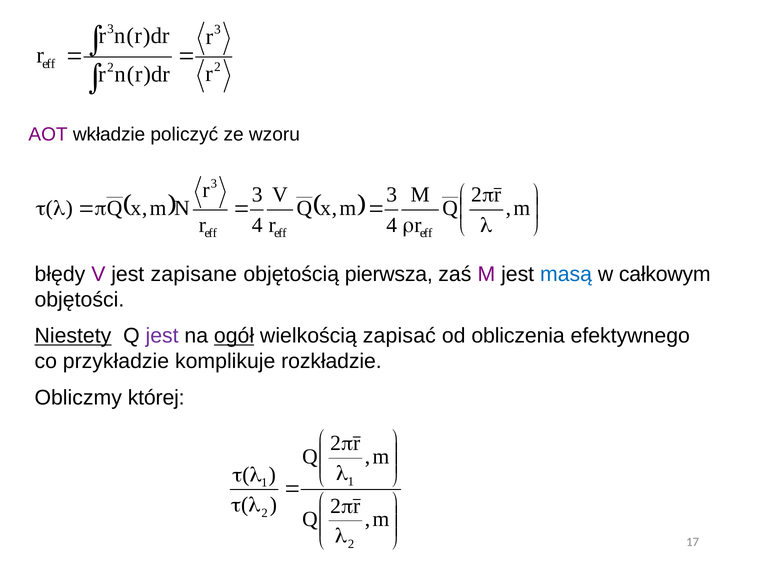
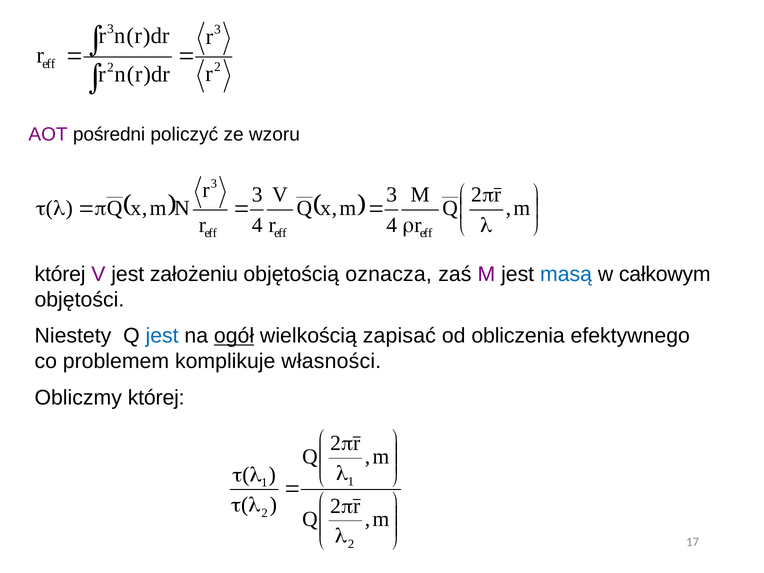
wkładzie: wkładzie -> pośredni
błędy at (60, 274): błędy -> której
zapisane: zapisane -> założeniu
pierwsza: pierwsza -> oznacza
Niestety underline: present -> none
jest at (162, 336) colour: purple -> blue
przykładzie: przykładzie -> problemem
rozkładzie: rozkładzie -> własności
